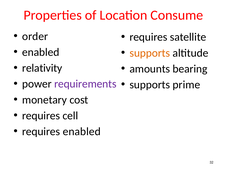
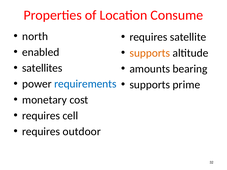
order: order -> north
relativity: relativity -> satellites
requirements colour: purple -> blue
requires enabled: enabled -> outdoor
